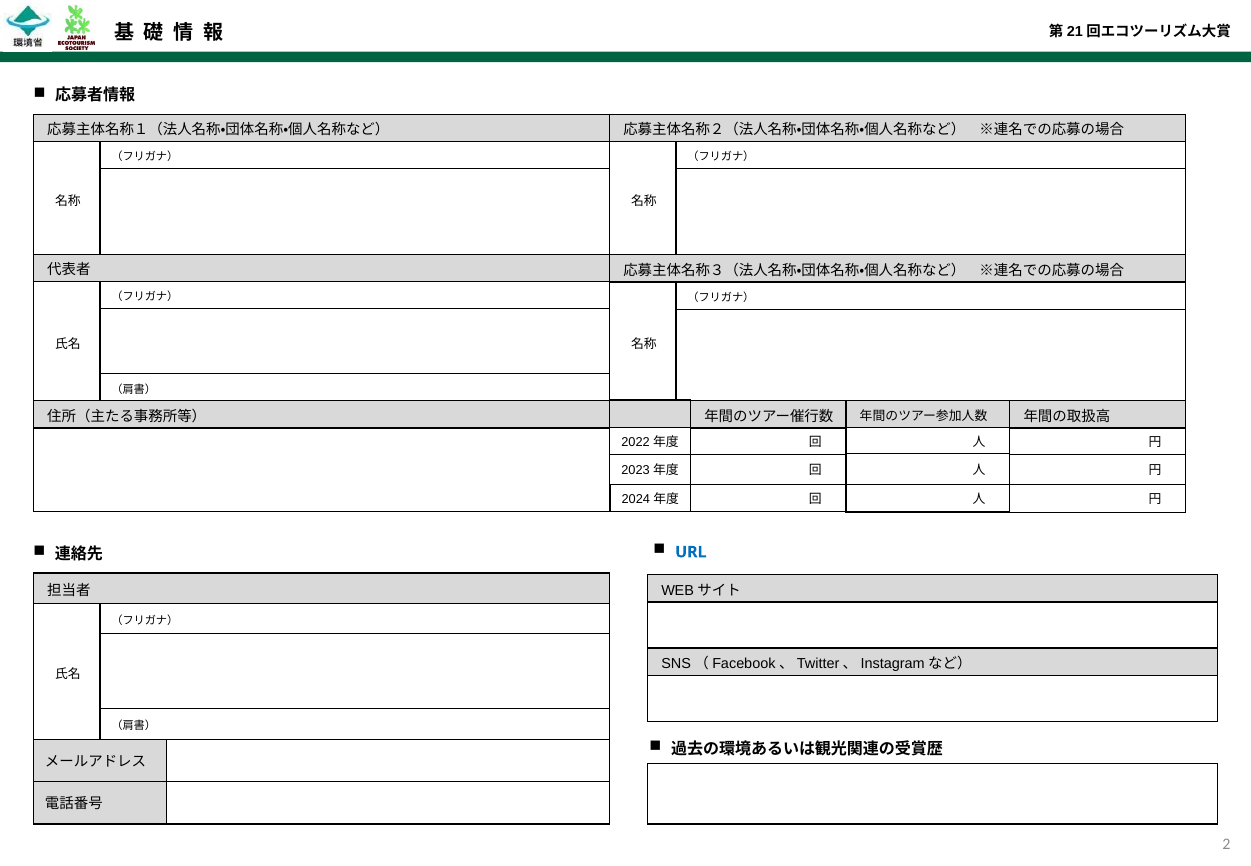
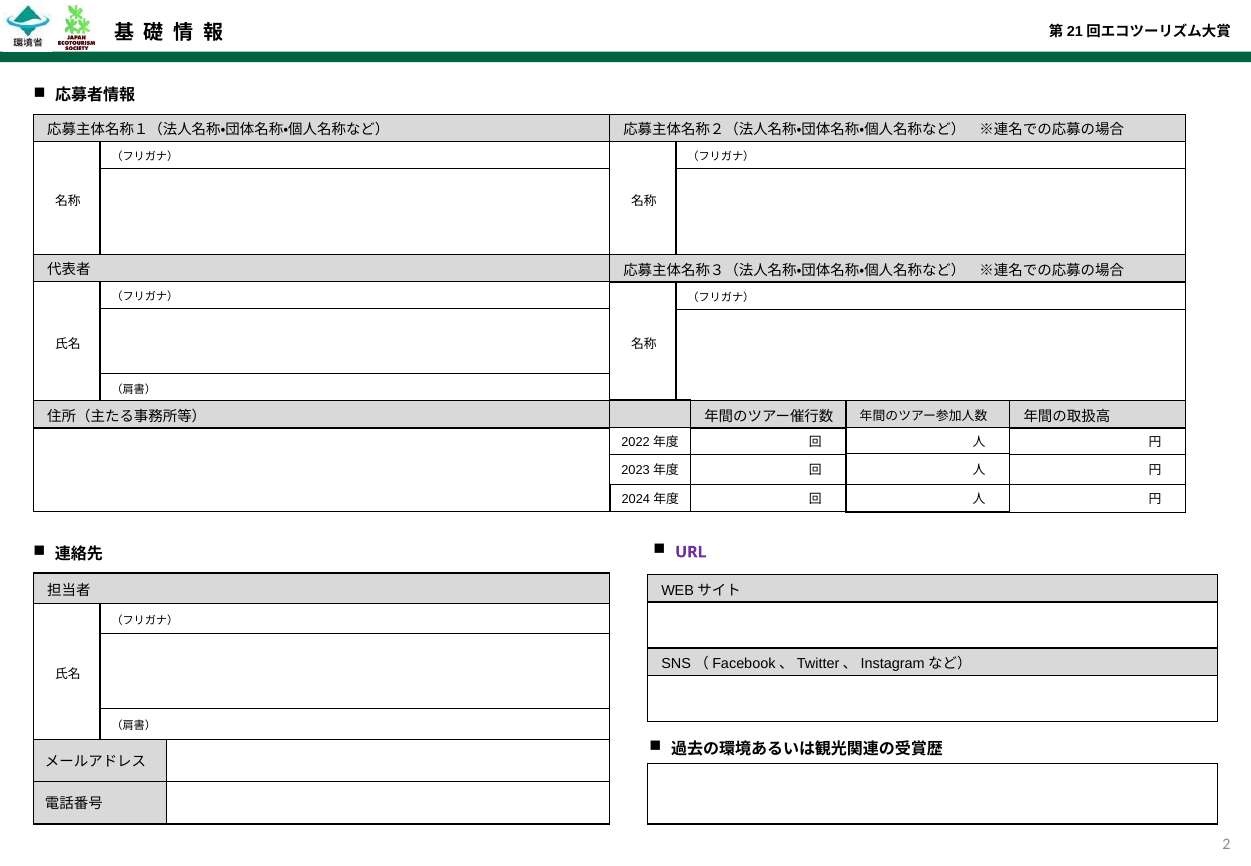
URL colour: blue -> purple
